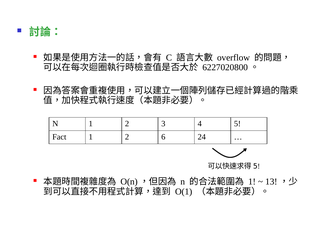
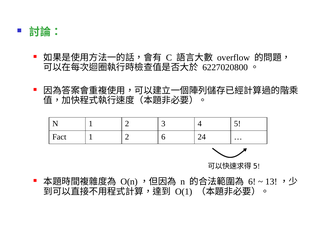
1 at (252, 182): 1 -> 6
